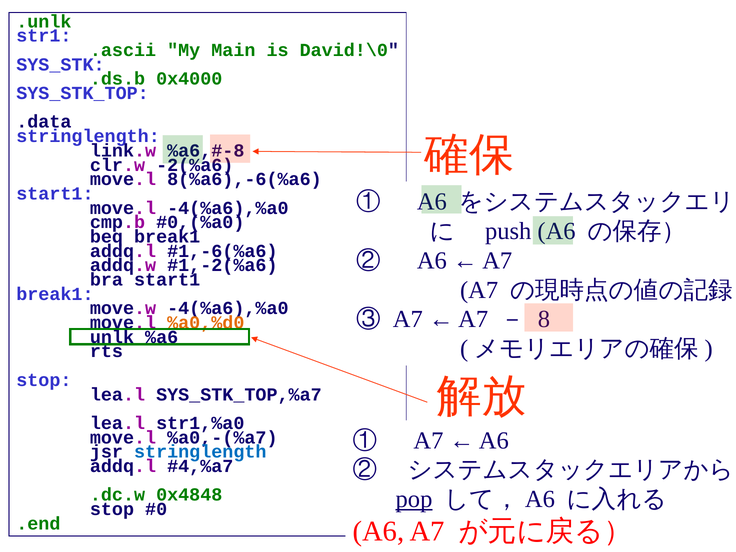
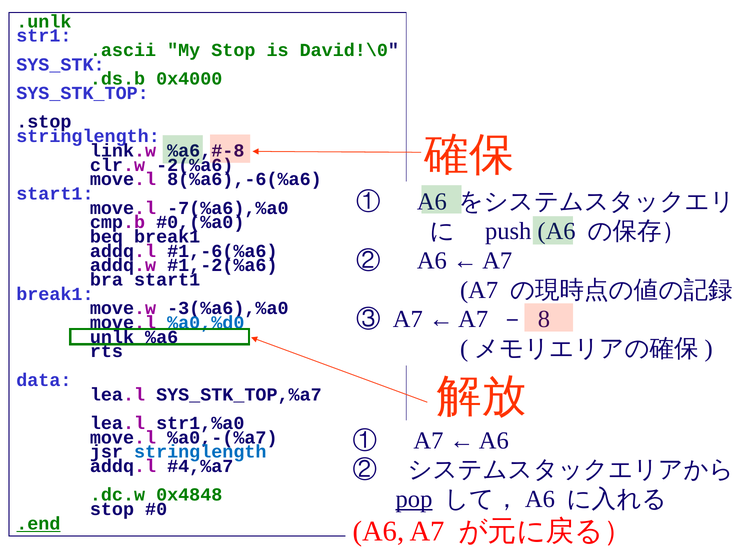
My Main: Main -> Stop
.data: .data -> .stop
move.l -4(%a6),%a0: -4(%a6),%a0 -> -7(%a6),%a0
move.w -4(%a6),%a0: -4(%a6),%a0 -> -3(%a6),%a0
%a0,%d0 colour: orange -> blue
stop at (44, 380): stop -> data
.end underline: none -> present
